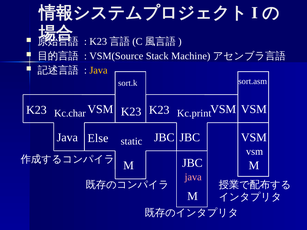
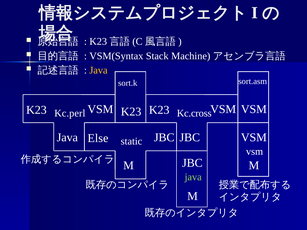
VSM(Source: VSM(Source -> VSM(Syntax
Kc.char: Kc.char -> Kc.perl
Kc.print: Kc.print -> Kc.cross
java at (193, 177) colour: pink -> light green
